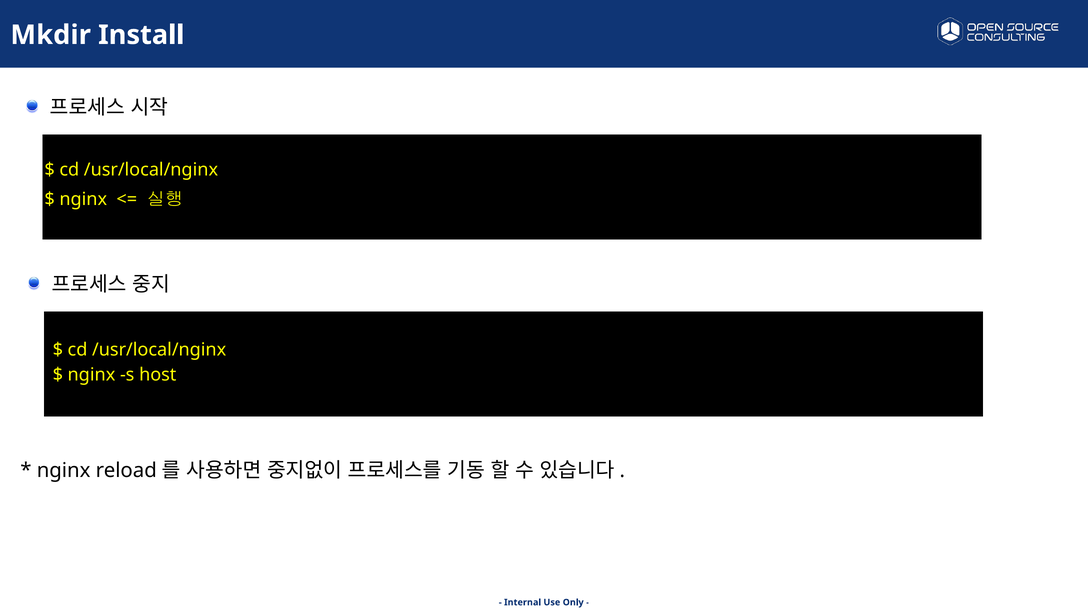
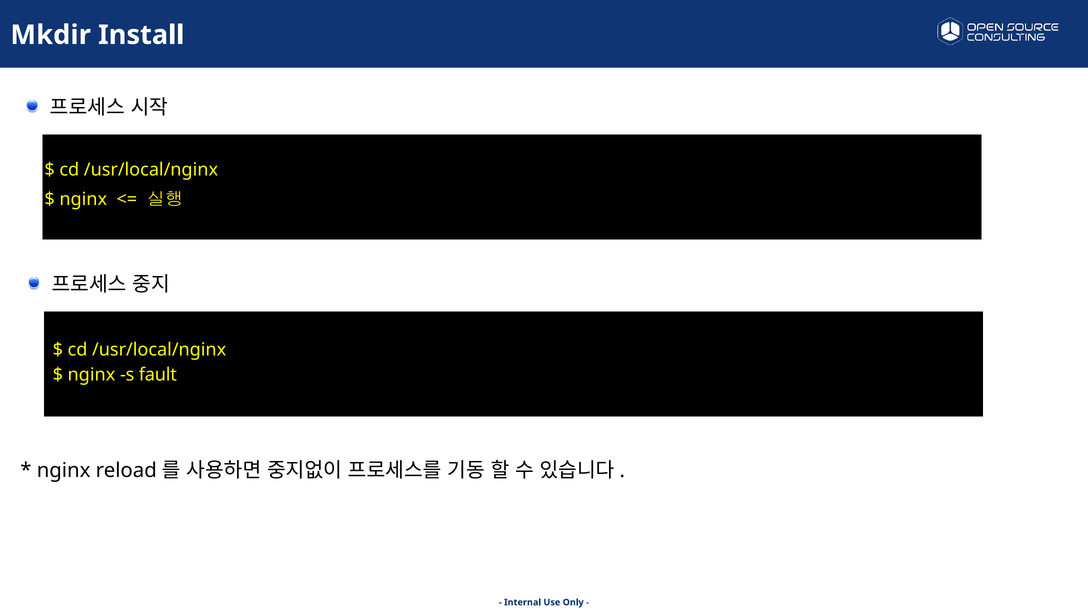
host: host -> fault
